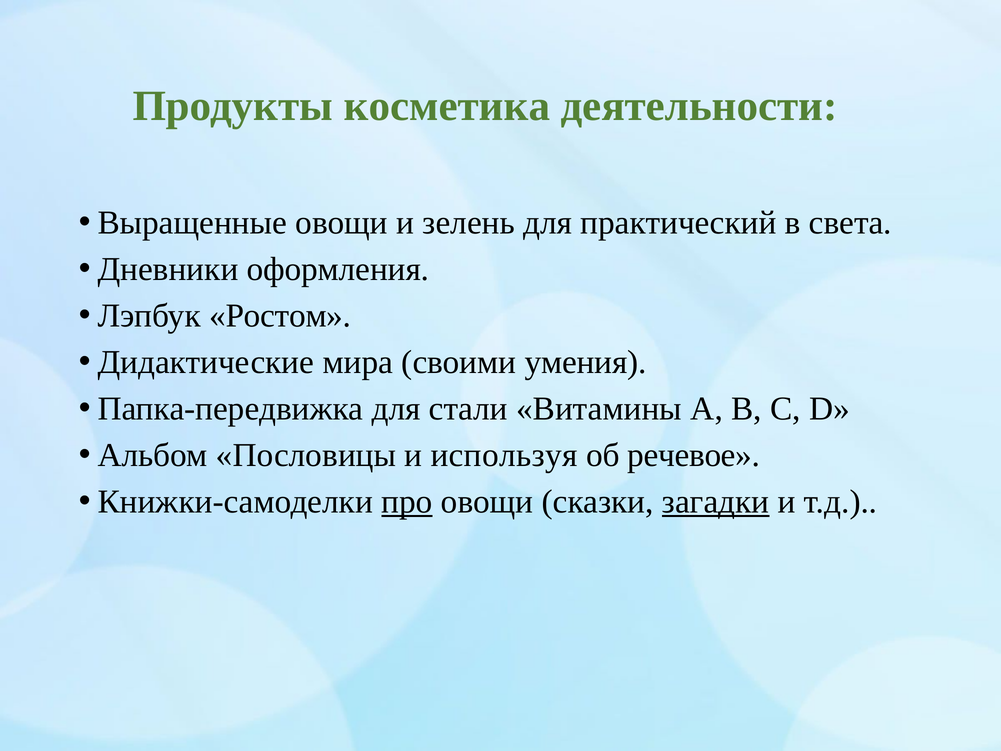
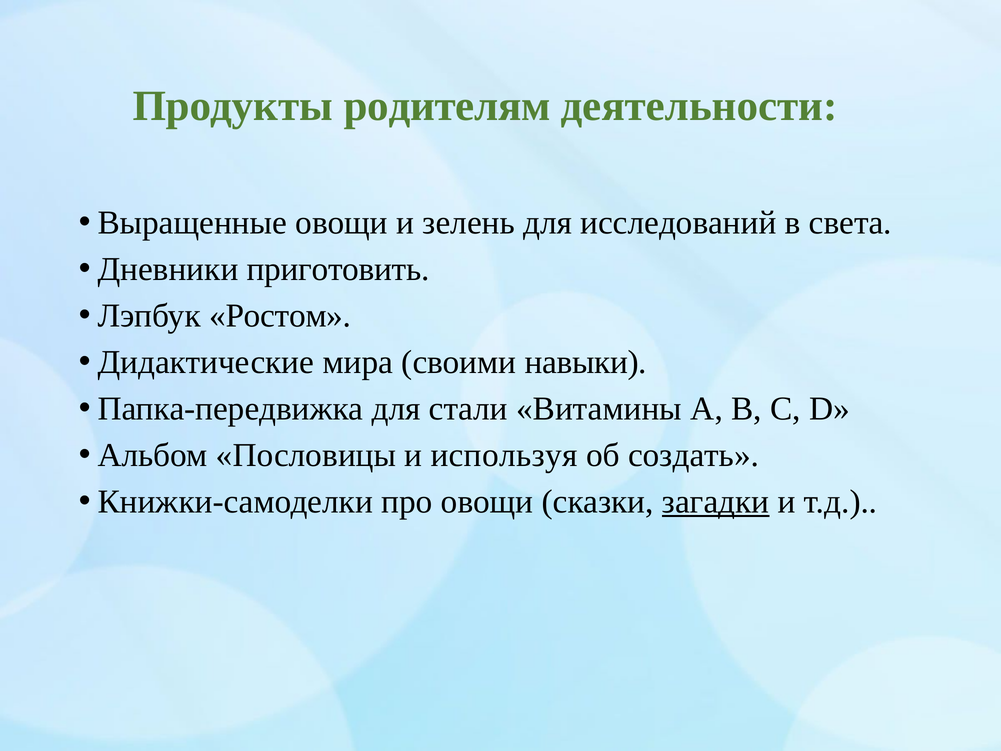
косметика: косметика -> родителям
практический: практический -> исследований
оформления: оформления -> приготовить
умения: умения -> навыки
речевое: речевое -> создать
про underline: present -> none
